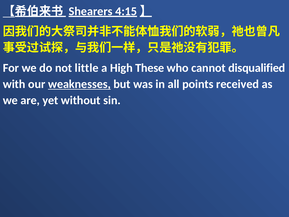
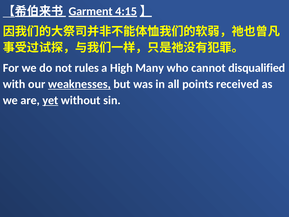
Shearers: Shearers -> Garment
little: little -> rules
These: These -> Many
yet underline: none -> present
